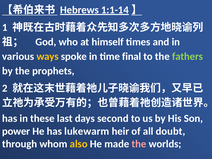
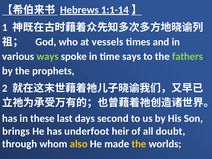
himself: himself -> vessels
ways colour: yellow -> light green
final: final -> says
power: power -> brings
lukewarm: lukewarm -> underfoot
the at (139, 144) colour: pink -> yellow
